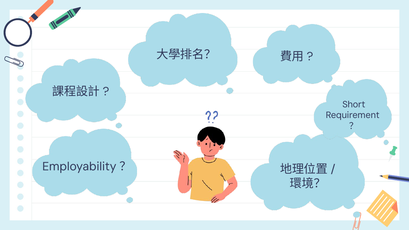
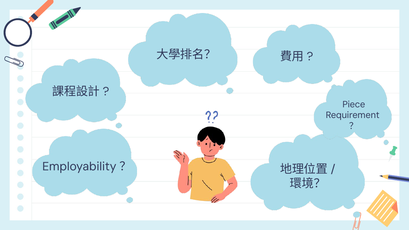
Short: Short -> Piece
